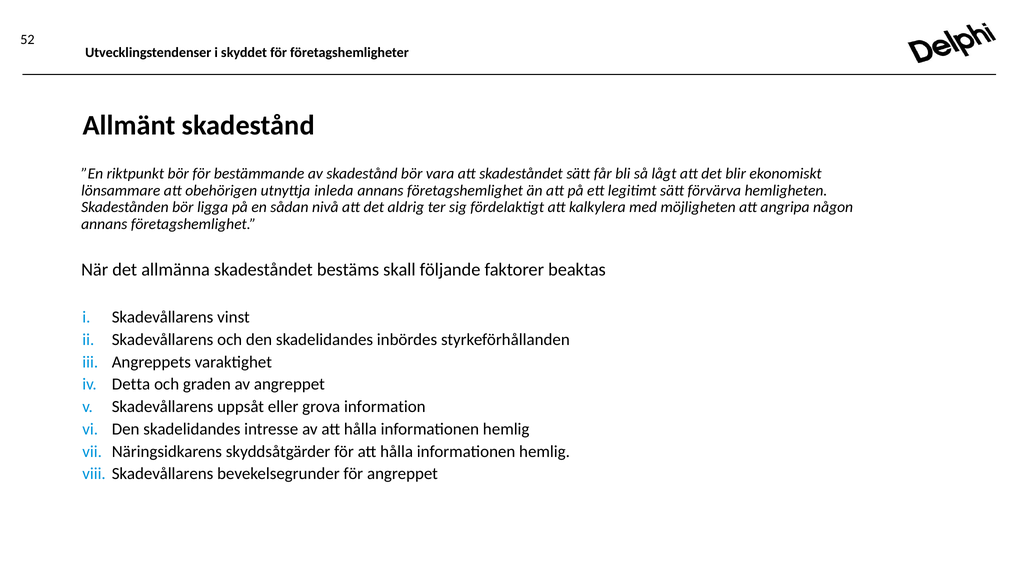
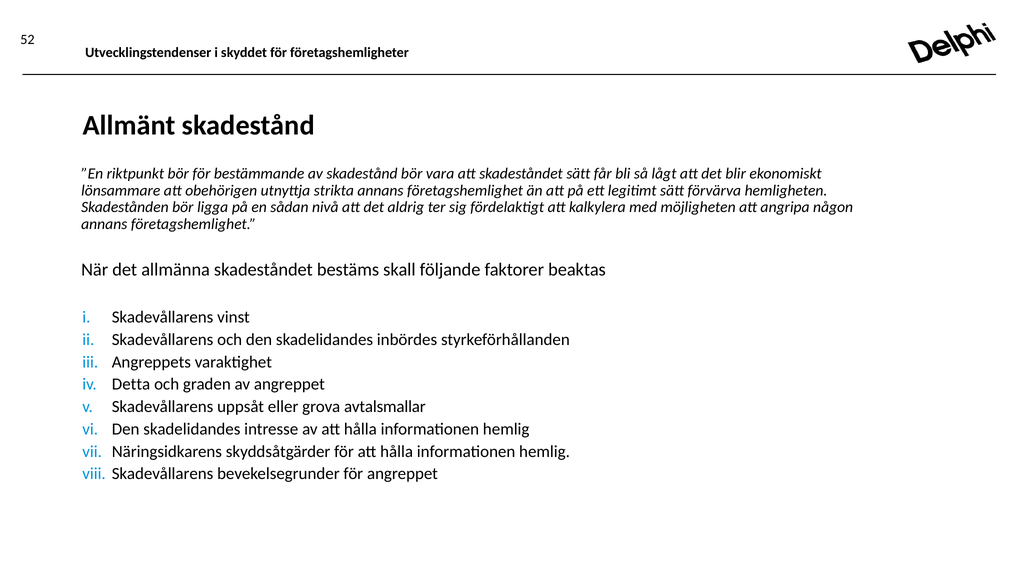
inleda: inleda -> strikta
information: information -> avtalsmallar
